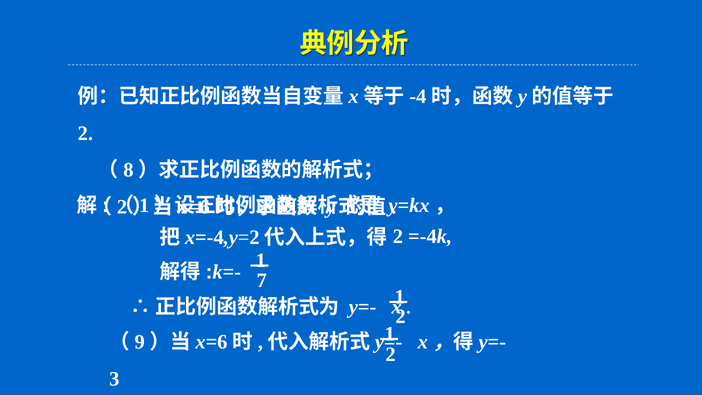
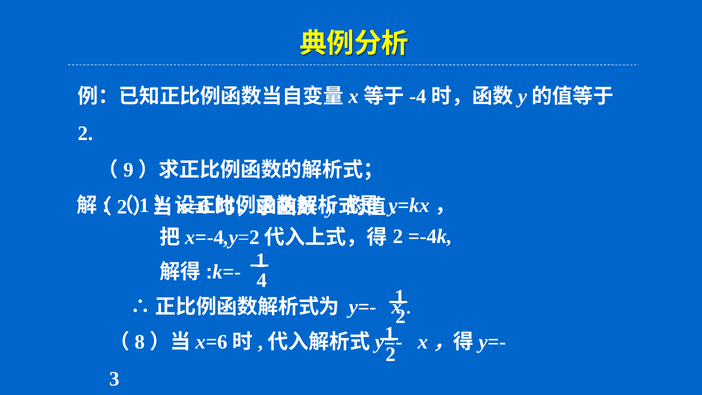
8: 8 -> 9
7: 7 -> 4
9: 9 -> 8
